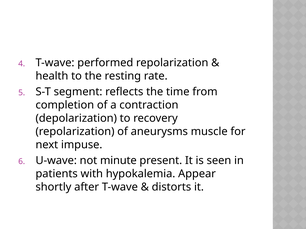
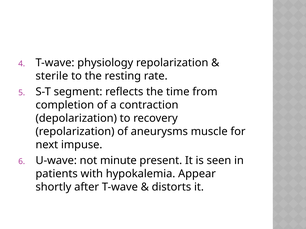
performed: performed -> physiology
health: health -> sterile
